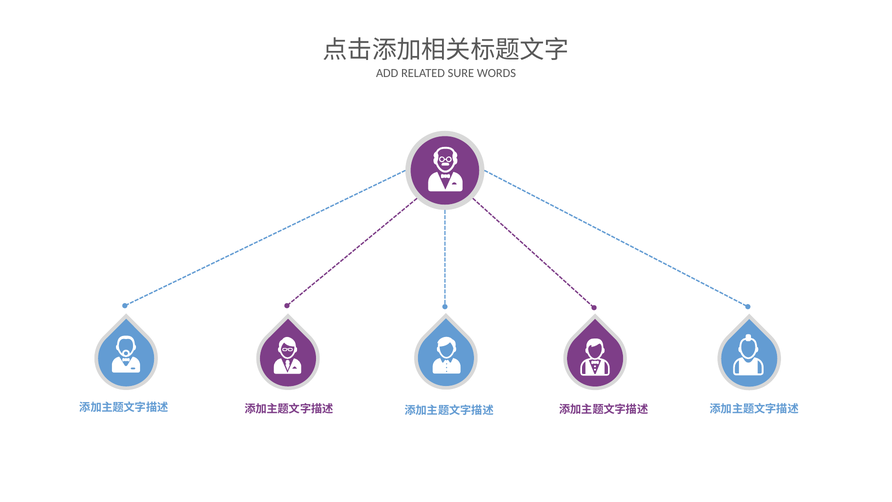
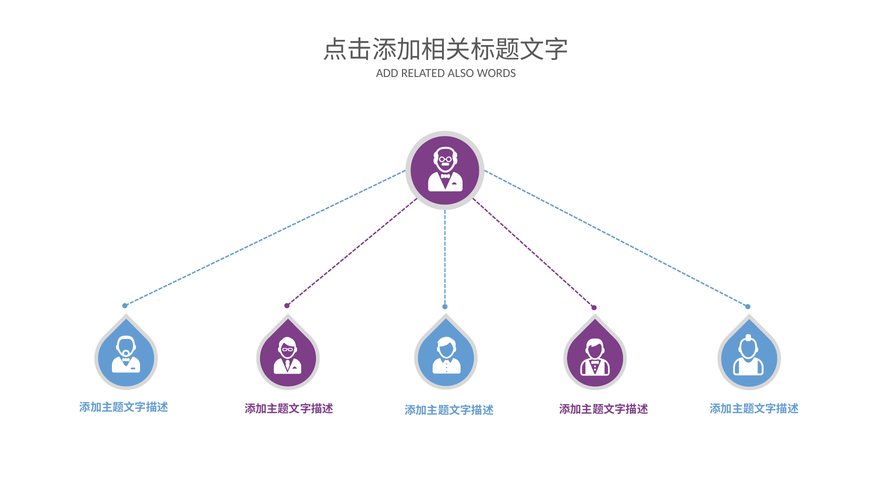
SURE: SURE -> ALSO
